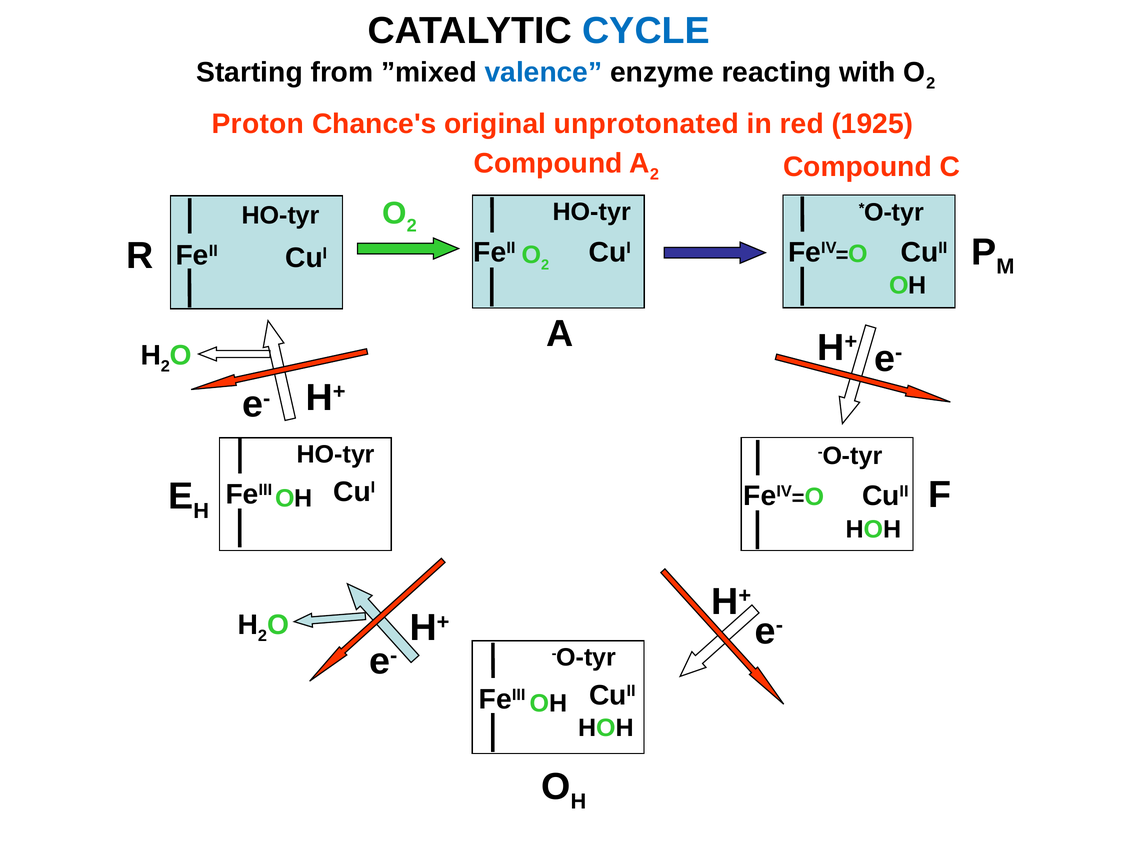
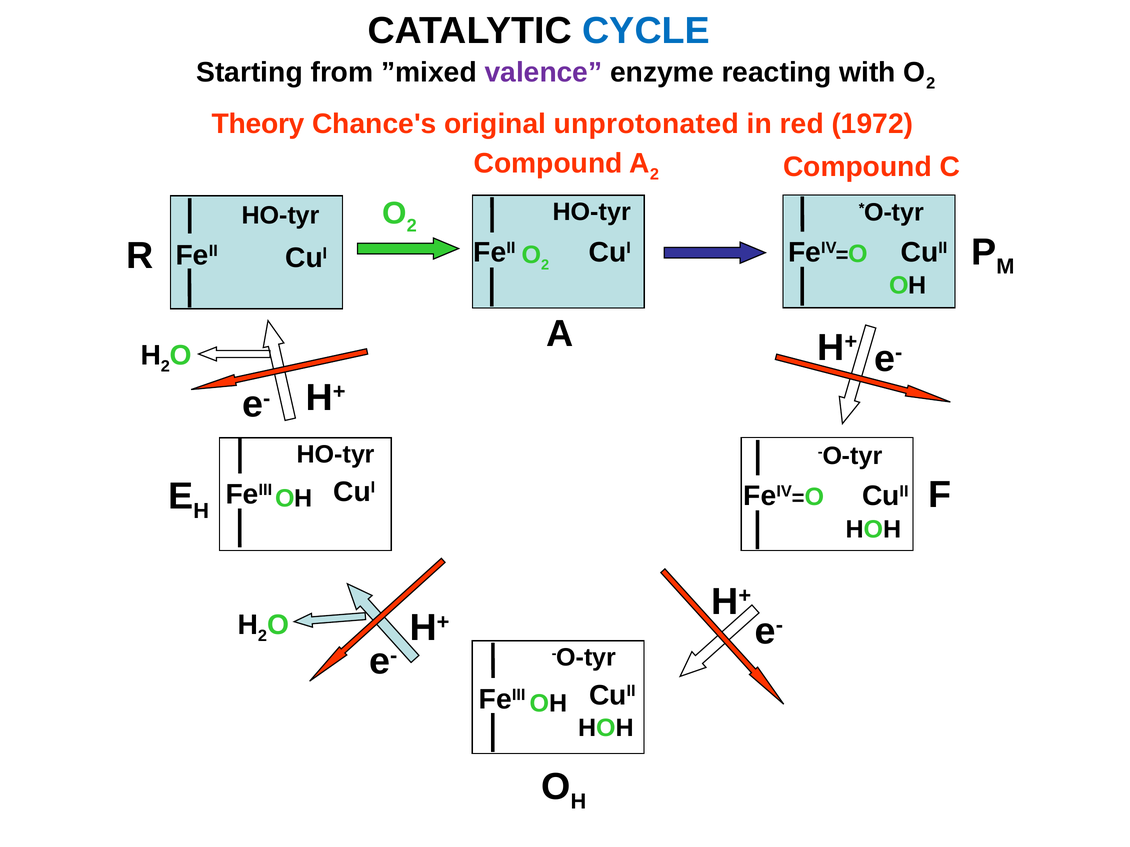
valence colour: blue -> purple
Proton: Proton -> Theory
1925: 1925 -> 1972
